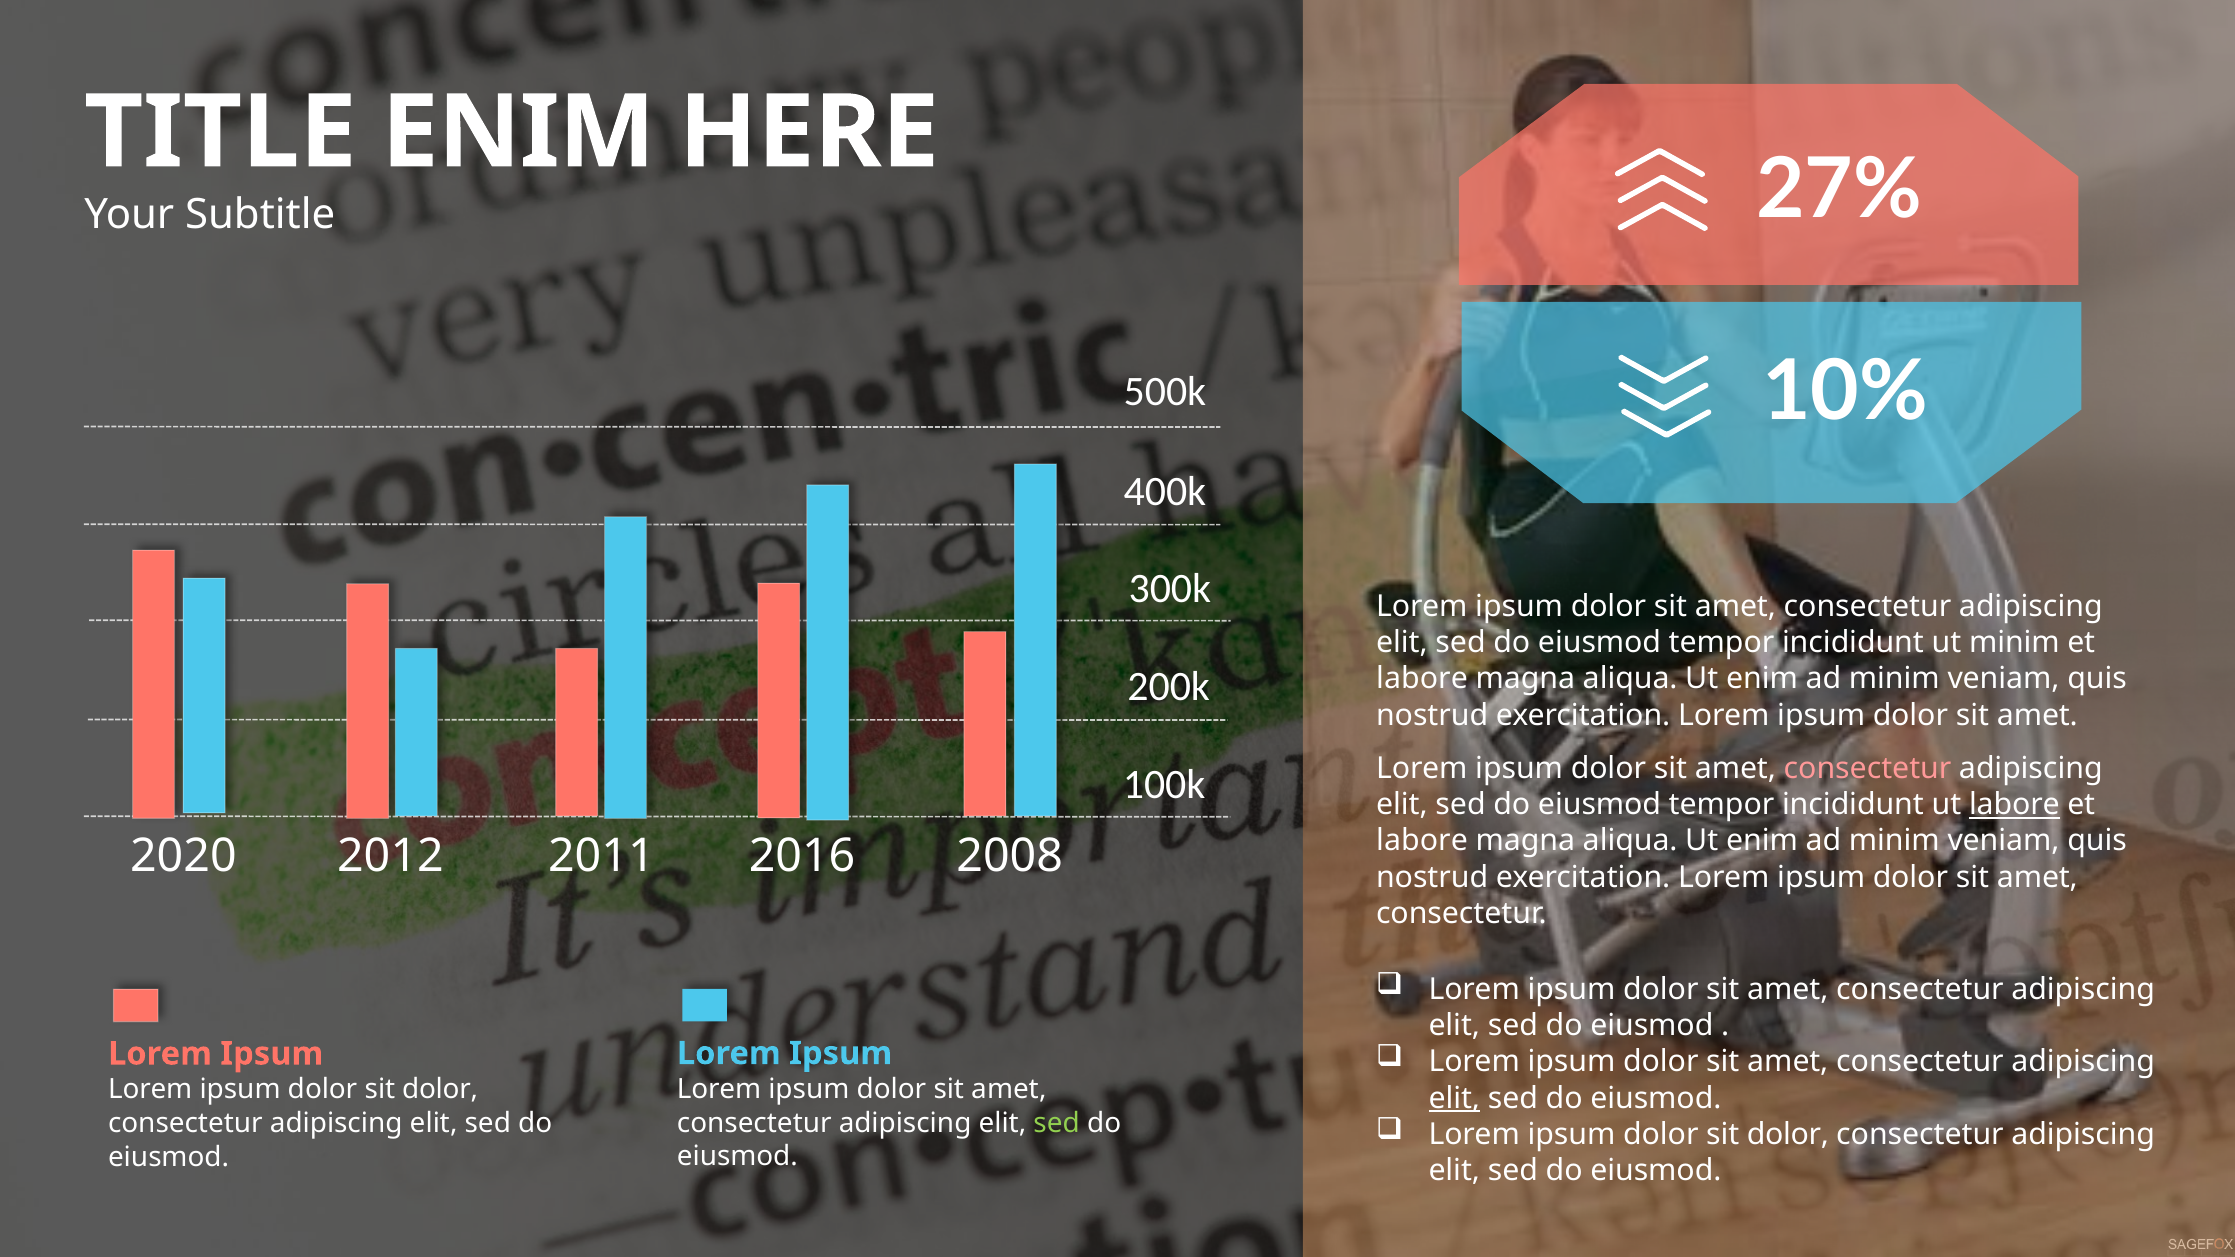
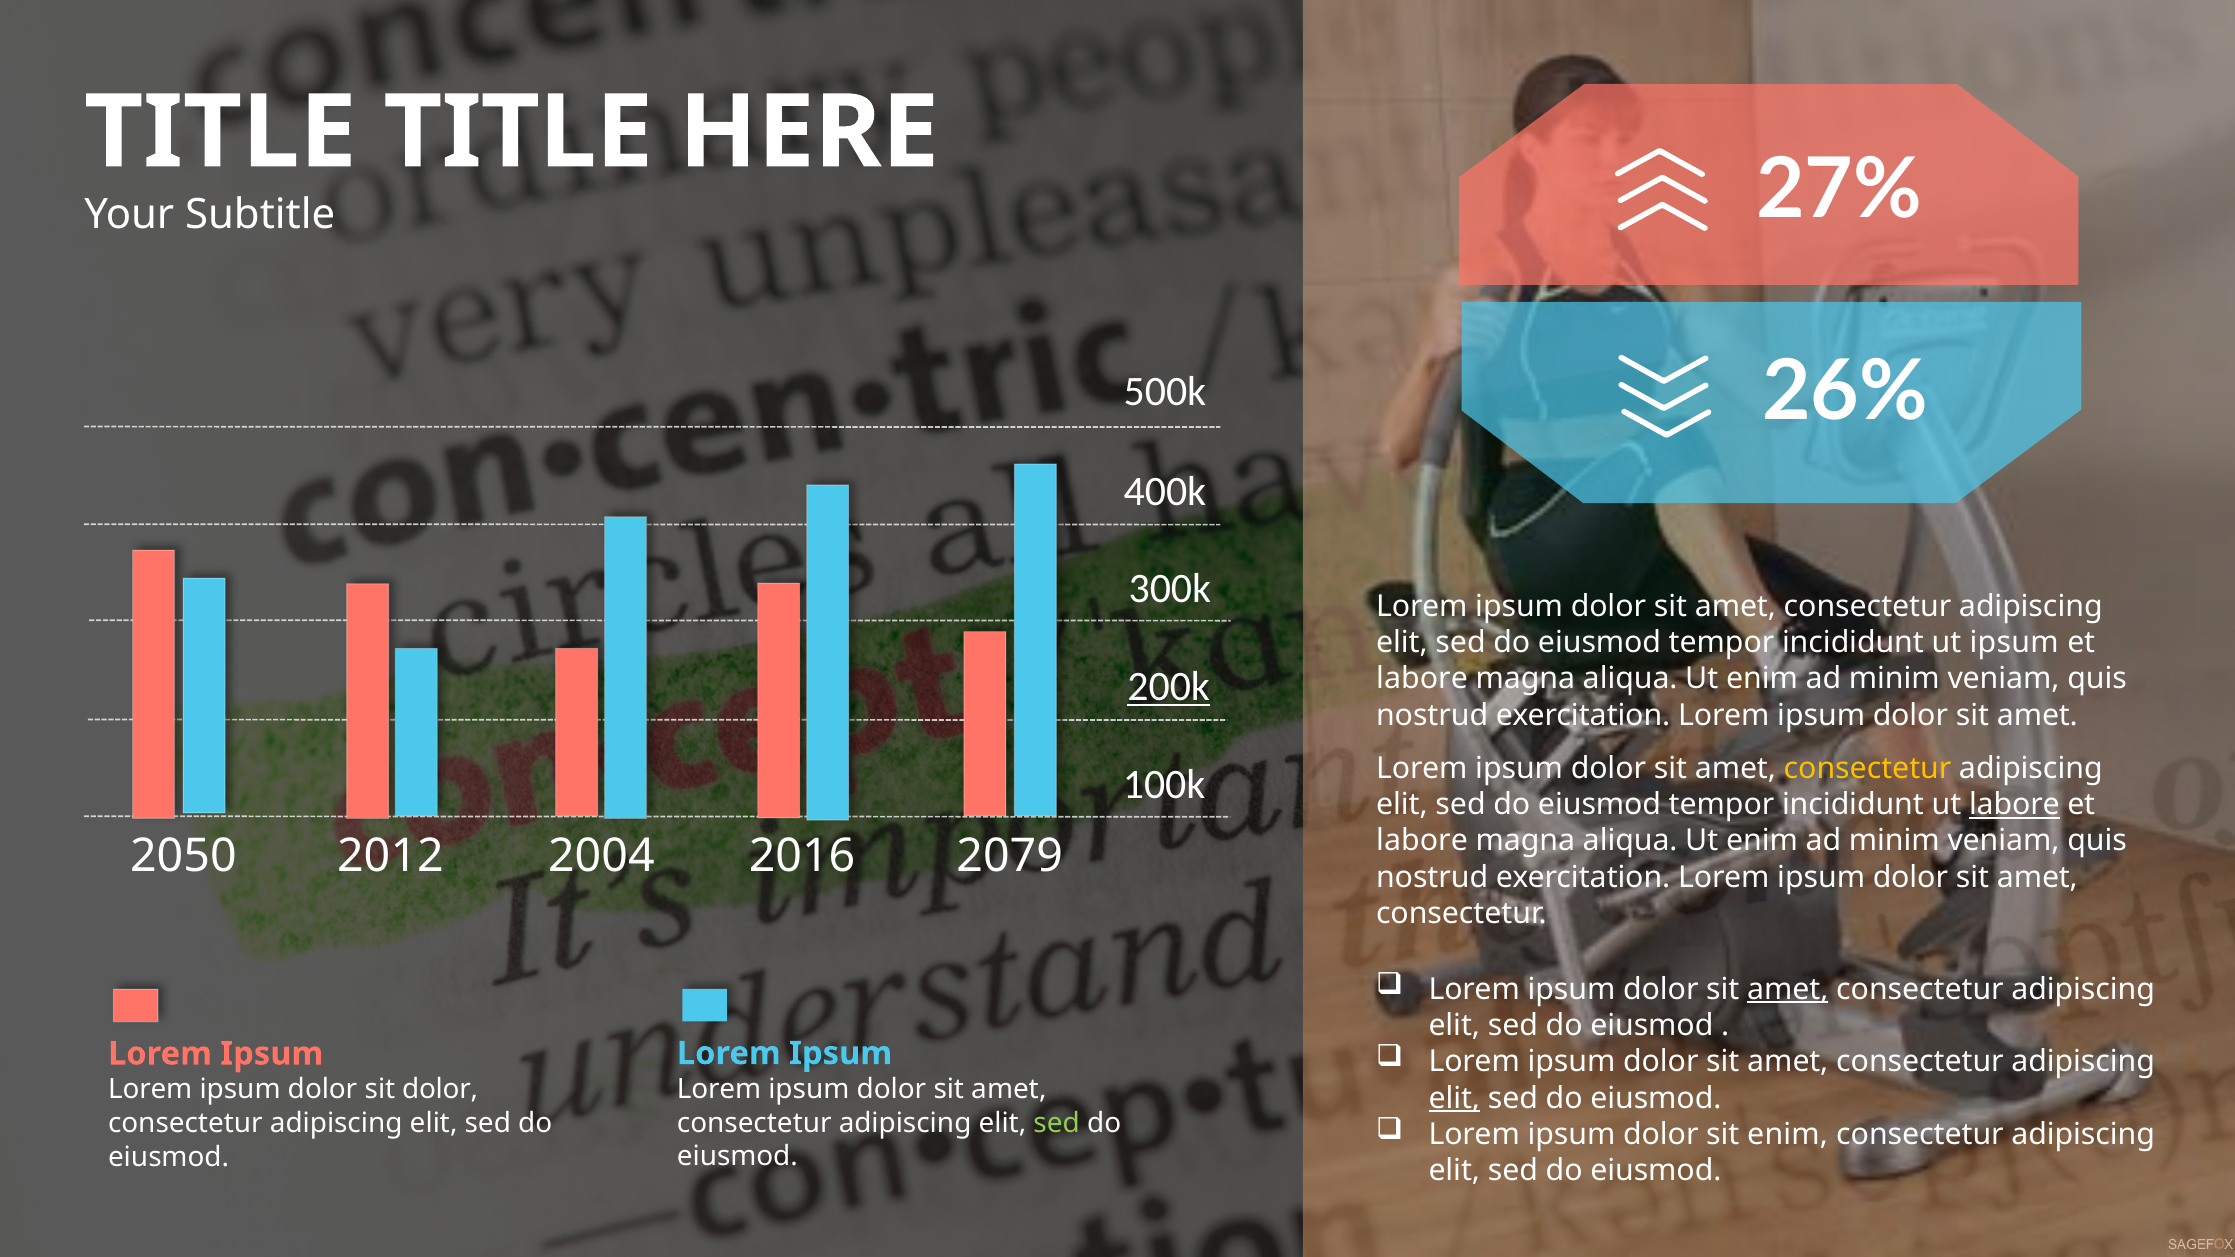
ENIM at (518, 133): ENIM -> TITLE
10%: 10% -> 26%
ut minim: minim -> ipsum
200k underline: none -> present
consectetur at (1868, 768) colour: pink -> yellow
2020: 2020 -> 2050
2011: 2011 -> 2004
2008: 2008 -> 2079
amet at (1788, 989) underline: none -> present
dolor at (1788, 1135): dolor -> enim
